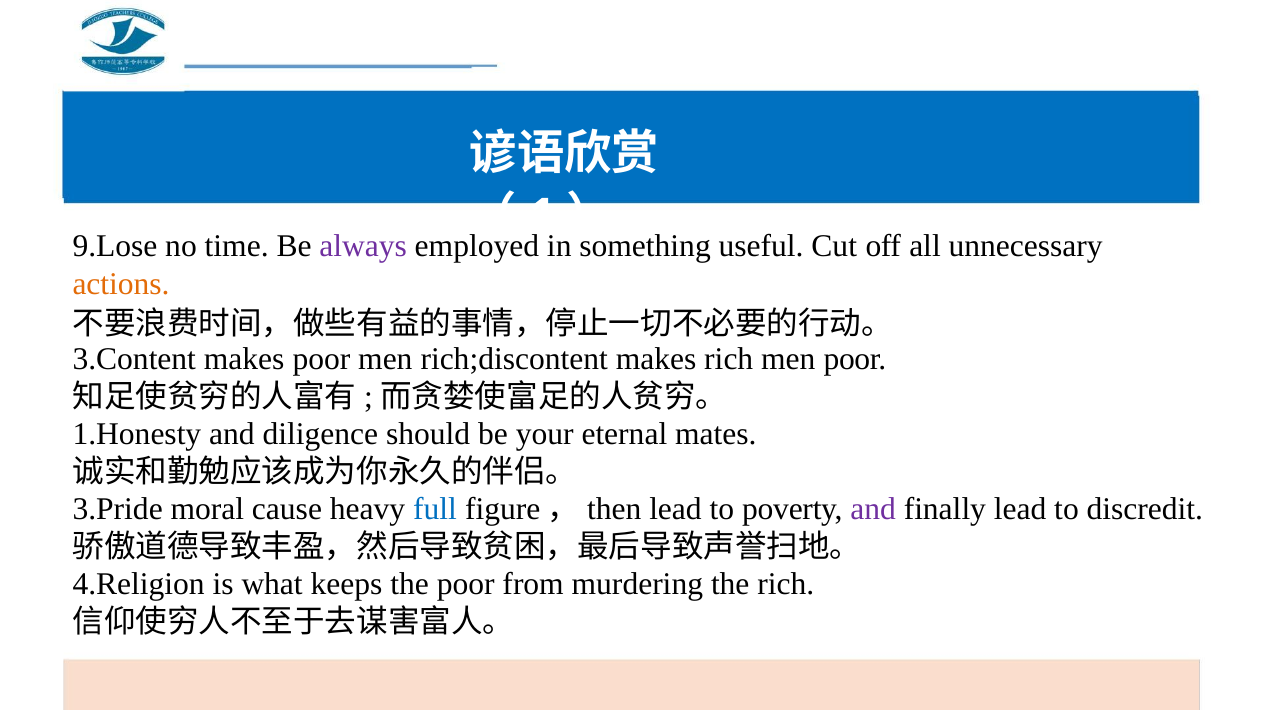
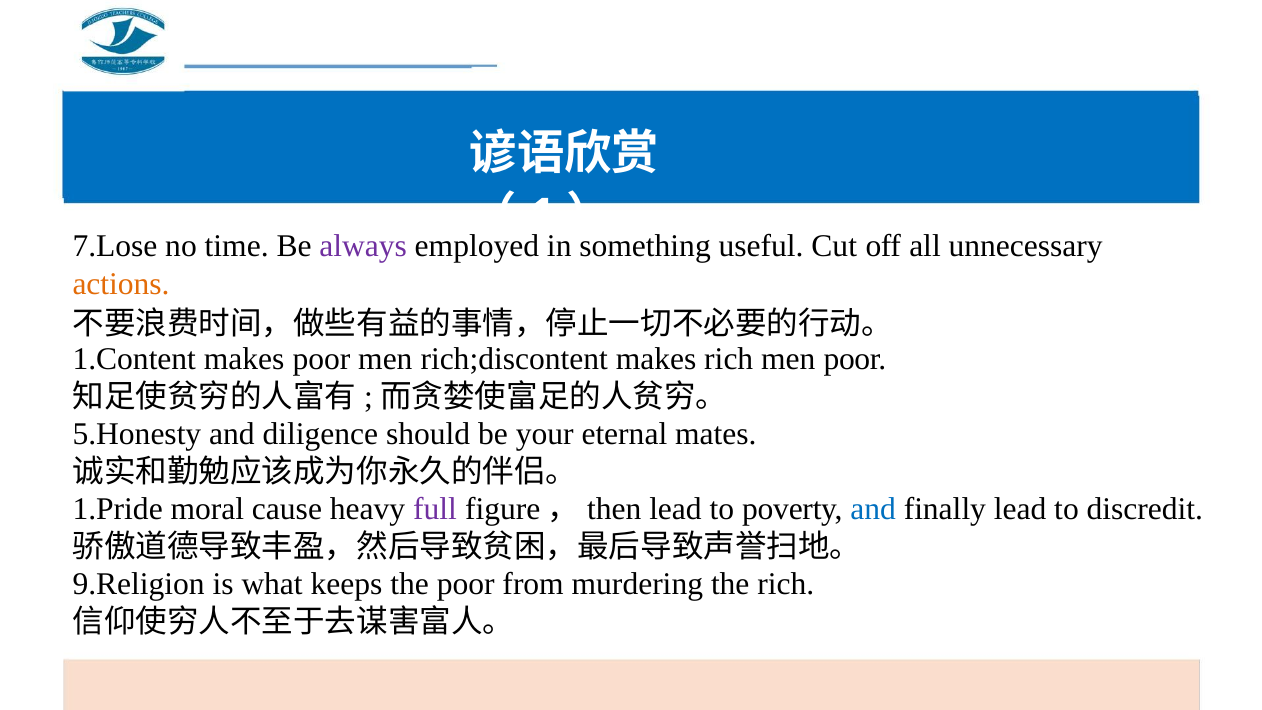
9.Lose: 9.Lose -> 7.Lose
3.Content: 3.Content -> 1.Content
1.Honesty: 1.Honesty -> 5.Honesty
3.Pride: 3.Pride -> 1.Pride
full colour: blue -> purple
and at (873, 509) colour: purple -> blue
4.Religion: 4.Religion -> 9.Religion
